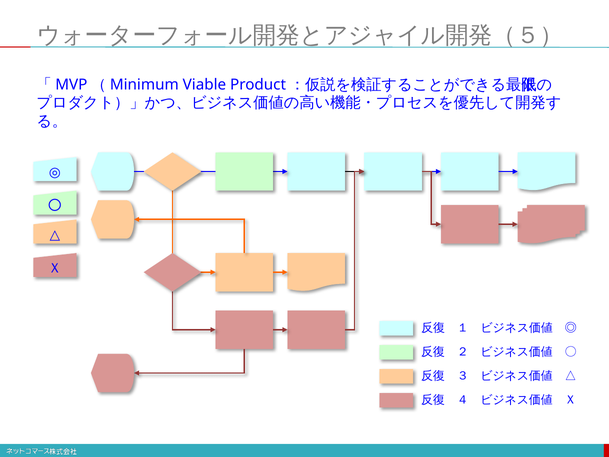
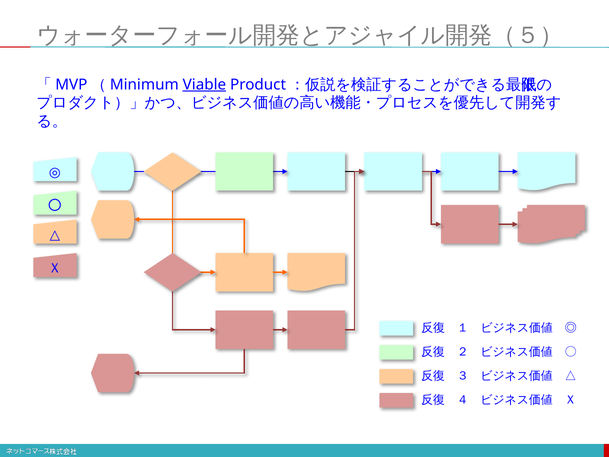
Viable underline: none -> present
